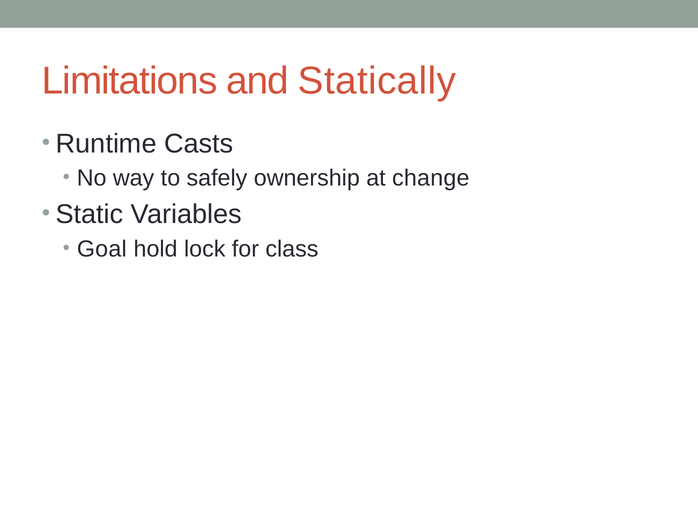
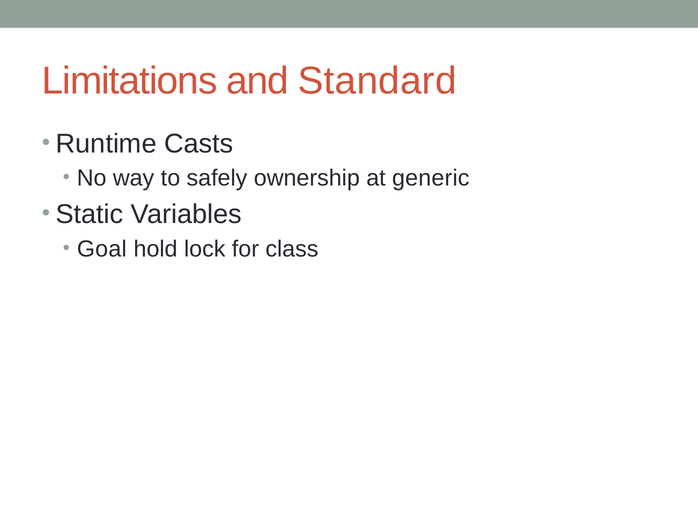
Statically: Statically -> Standard
change: change -> generic
